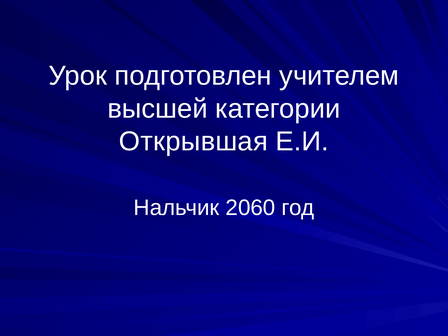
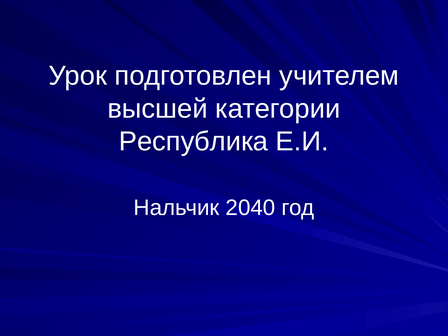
Открывшая: Открывшая -> Республика
2060: 2060 -> 2040
